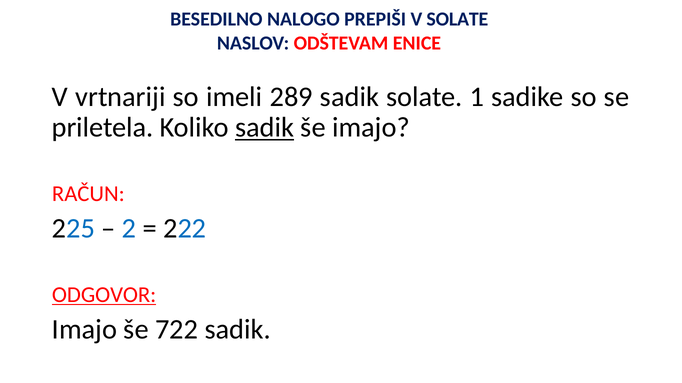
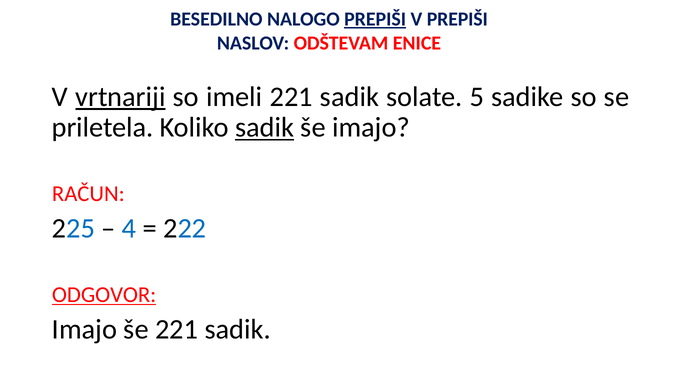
PREPIŠI at (375, 19) underline: none -> present
V SOLATE: SOLATE -> PREPIŠI
vrtnariji underline: none -> present
imeli 289: 289 -> 221
1: 1 -> 5
2: 2 -> 4
še 722: 722 -> 221
